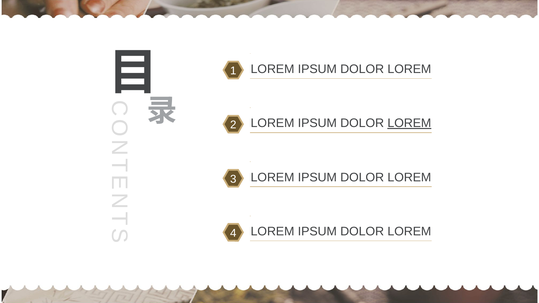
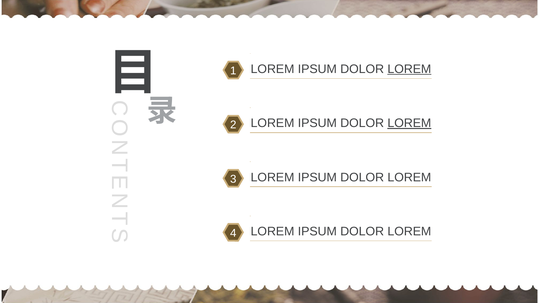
LOREM at (409, 69) underline: none -> present
